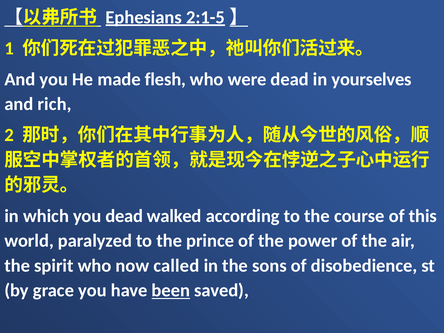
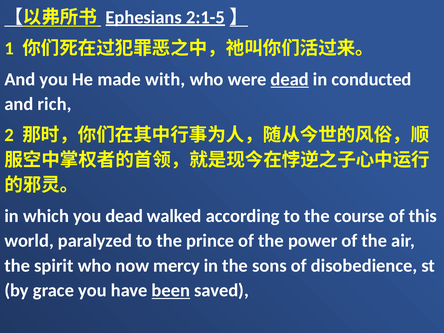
flesh: flesh -> with
dead at (290, 79) underline: none -> present
yourselves: yourselves -> conducted
called: called -> mercy
